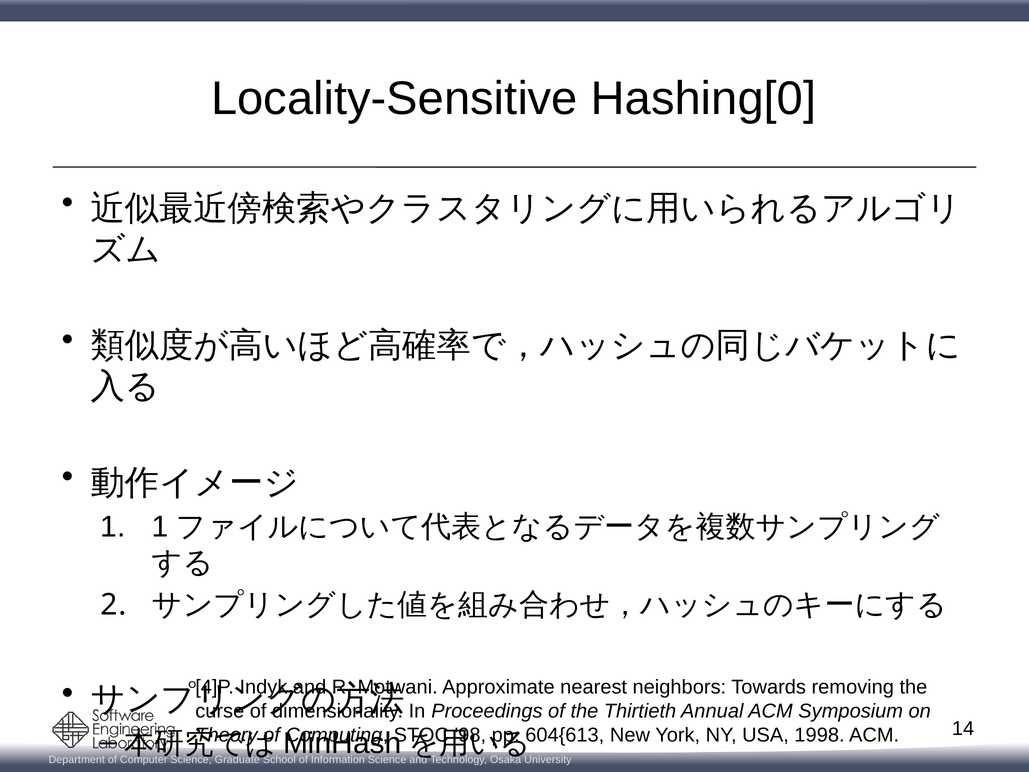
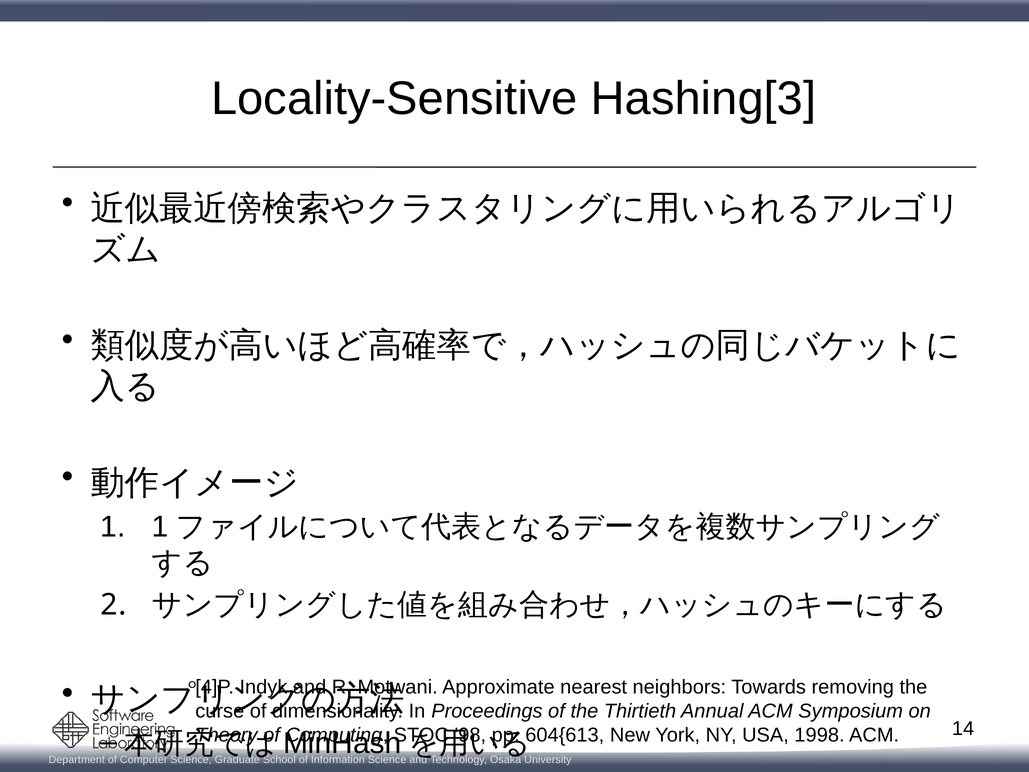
Hashing[0: Hashing[0 -> Hashing[3
